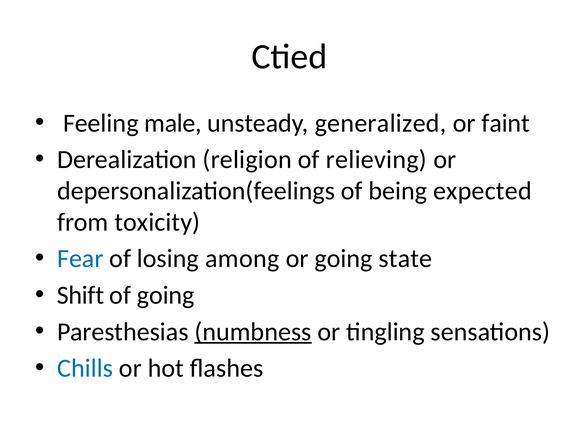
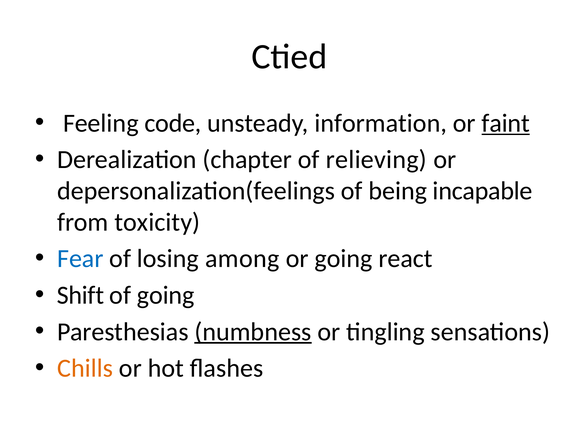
male: male -> code
generalized: generalized -> information
faint underline: none -> present
religion: religion -> chapter
expected: expected -> incapable
state: state -> react
Chills colour: blue -> orange
